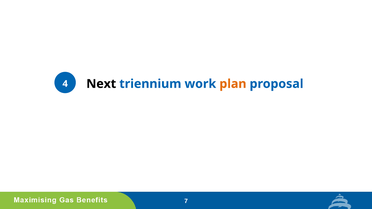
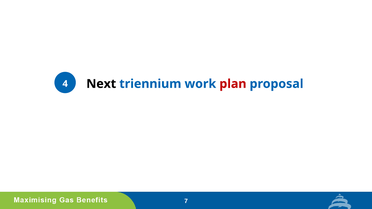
plan colour: orange -> red
